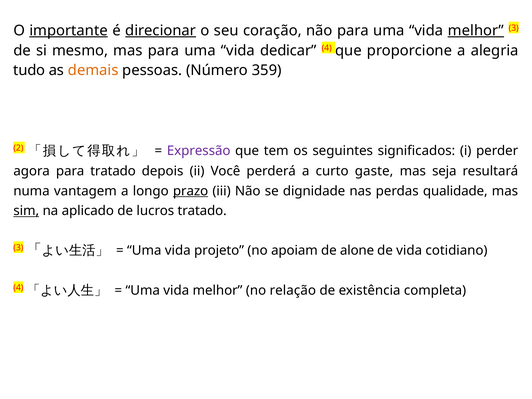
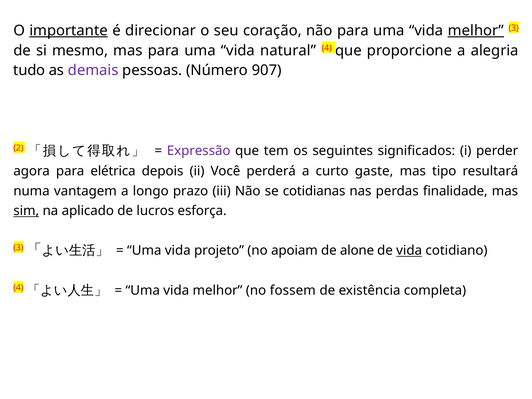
direcionar underline: present -> none
dedicar: dedicar -> natural
demais colour: orange -> purple
359: 359 -> 907
para tratado: tratado -> elétrica
seja: seja -> tipo
prazo underline: present -> none
dignidade: dignidade -> cotidianas
qualidade: qualidade -> finalidade
lucros tratado: tratado -> esforça
vida at (409, 251) underline: none -> present
relação: relação -> fossem
